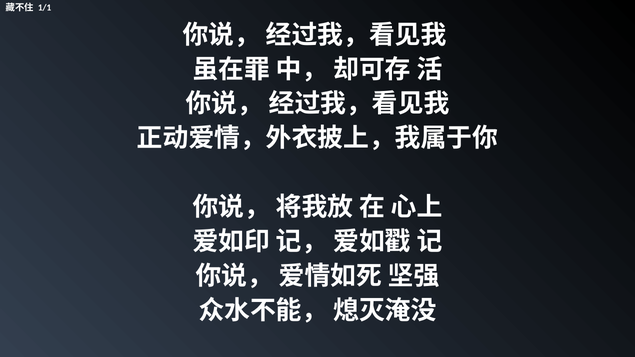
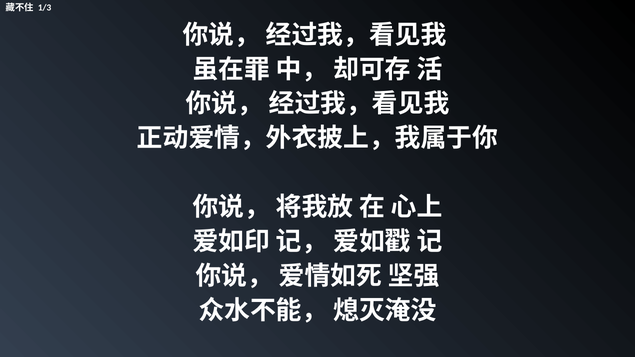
1/1: 1/1 -> 1/3
